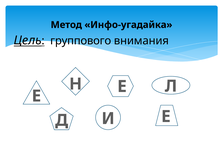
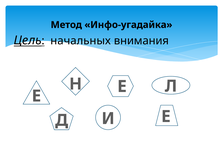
группового: группового -> начальных
